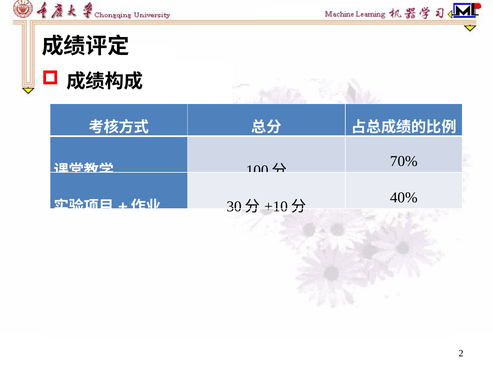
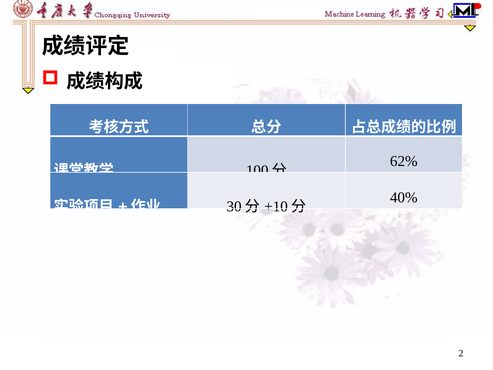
70%: 70% -> 62%
